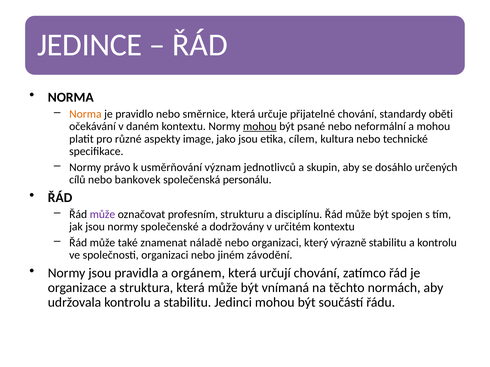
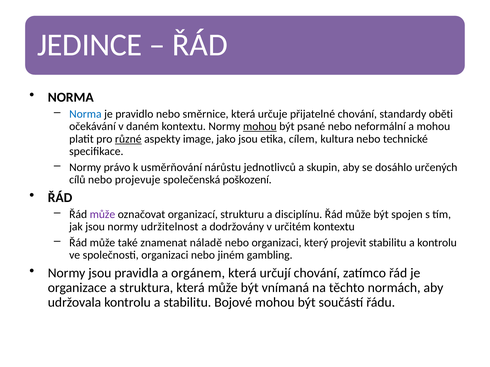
Norma at (85, 114) colour: orange -> blue
různé underline: none -> present
význam: význam -> nárůstu
bankovek: bankovek -> projevuje
personálu: personálu -> poškození
profesním: profesním -> organizací
společenské: společenské -> udržitelnost
výrazně: výrazně -> projevit
závodění: závodění -> gambling
Jedinci: Jedinci -> Bojové
